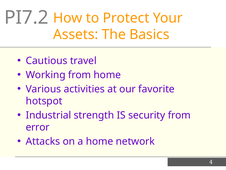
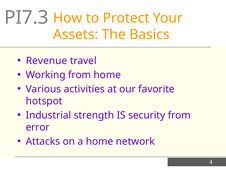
PI7.2: PI7.2 -> PI7.3
Cautious: Cautious -> Revenue
